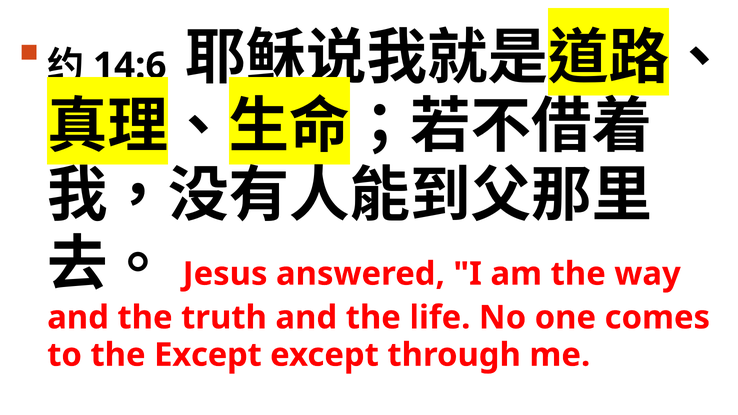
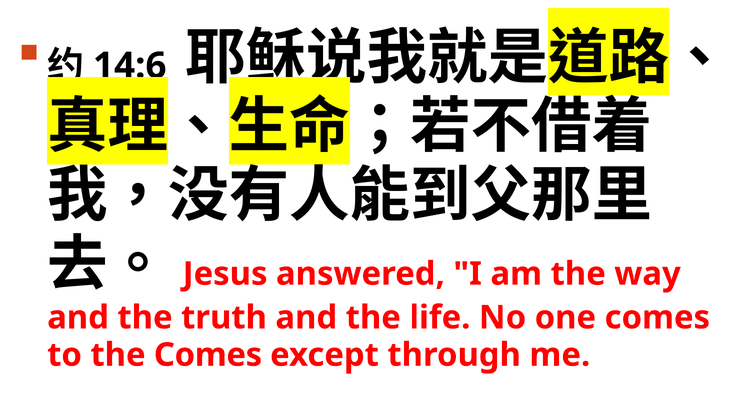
the Except: Except -> Comes
